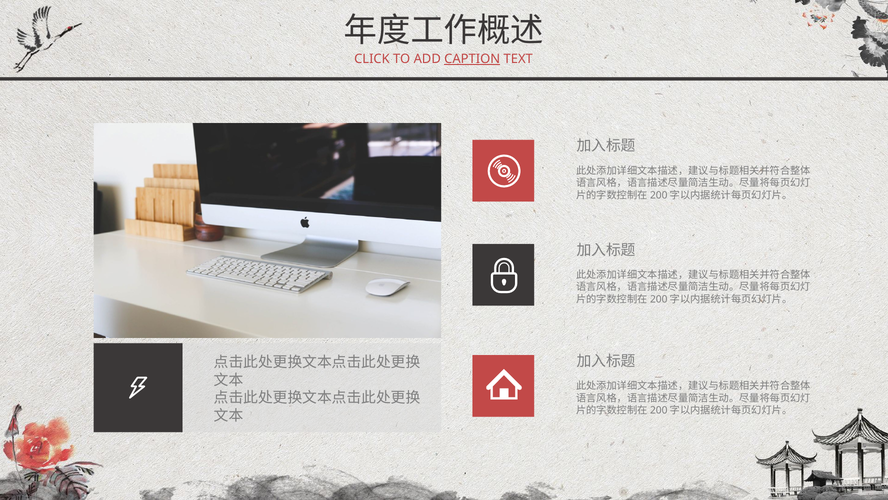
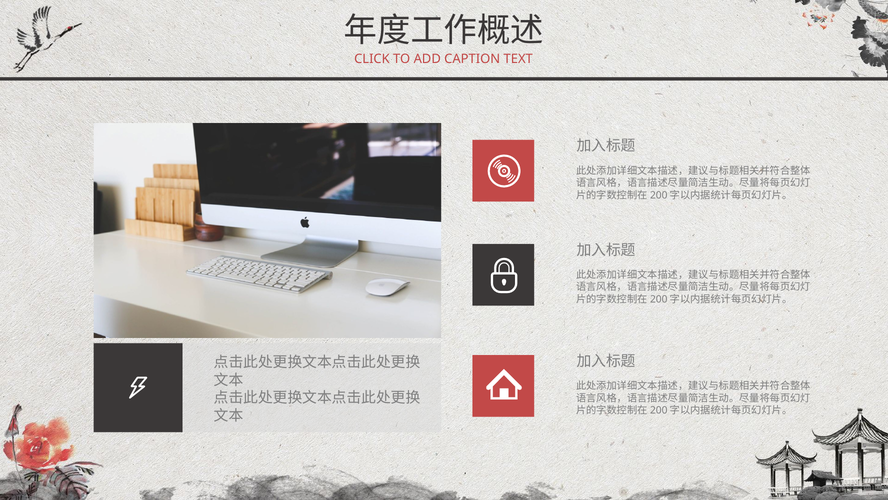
CAPTION underline: present -> none
